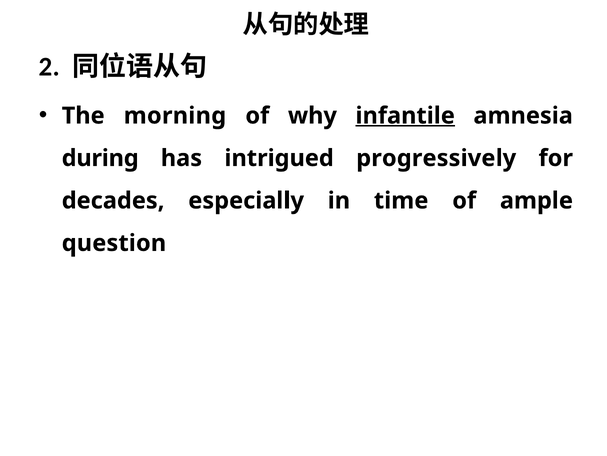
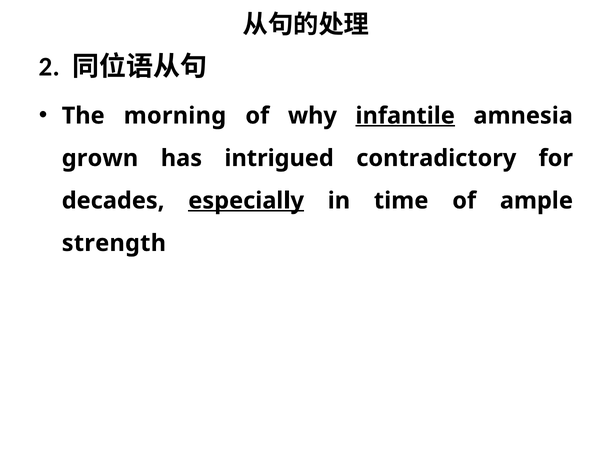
during: during -> grown
progressively: progressively -> contradictory
especially underline: none -> present
question: question -> strength
